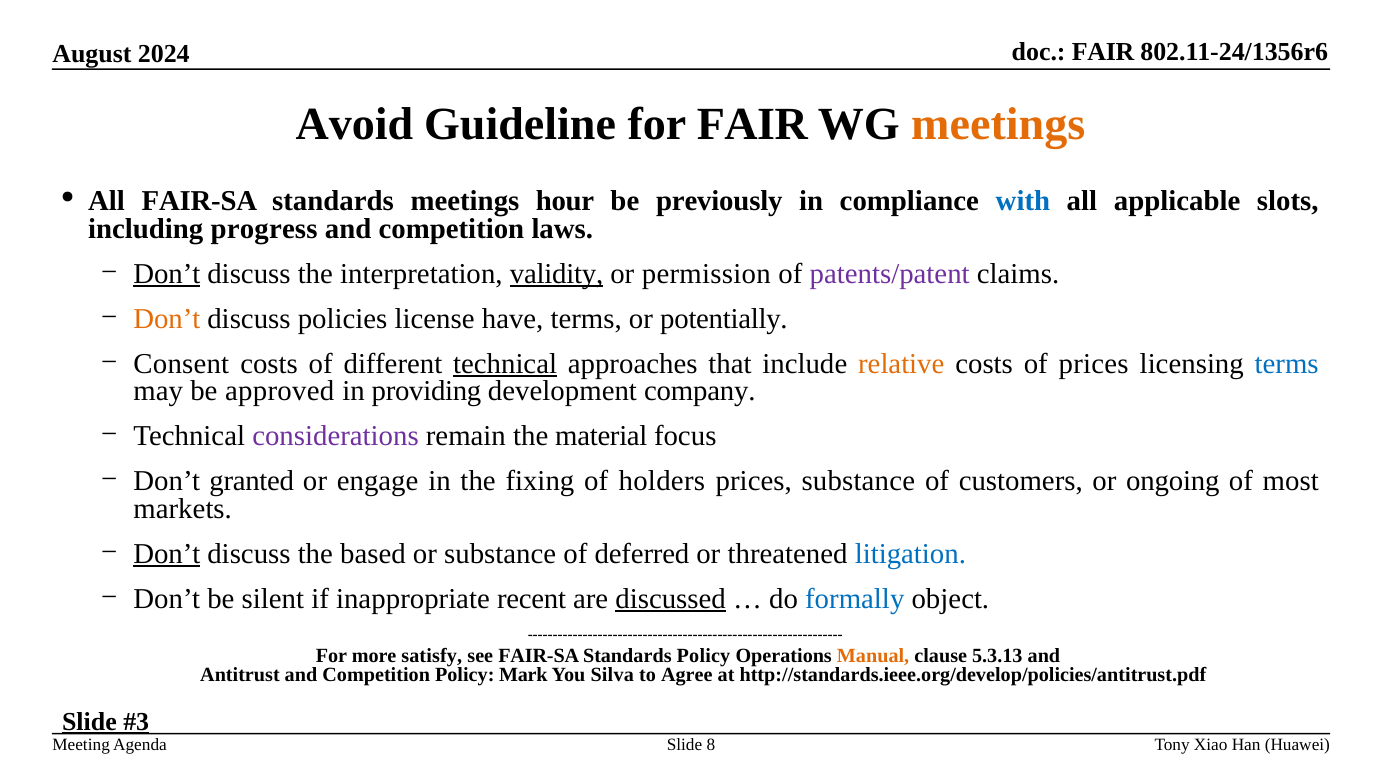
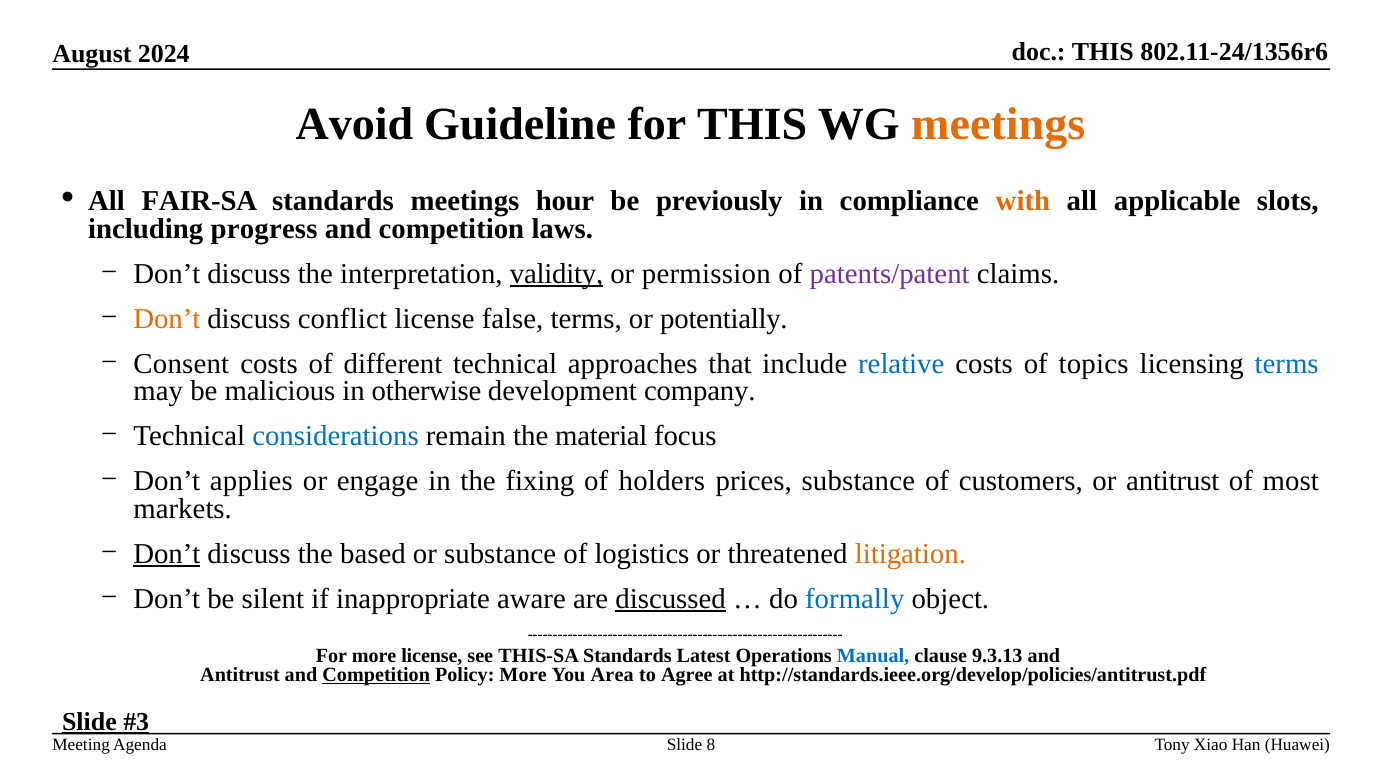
FAIR at (1103, 52): FAIR -> THIS
for FAIR: FAIR -> THIS
with colour: blue -> orange
Don’t at (167, 274) underline: present -> none
policies: policies -> conflict
have: have -> false
technical at (505, 364) underline: present -> none
relative colour: orange -> blue
of prices: prices -> topics
approved: approved -> malicious
providing: providing -> otherwise
considerations colour: purple -> blue
granted: granted -> applies
or ongoing: ongoing -> antitrust
deferred: deferred -> logistics
litigation colour: blue -> orange
recent: recent -> aware
more satisfy: satisfy -> license
see FAIR-SA: FAIR-SA -> THIS-SA
Standards Policy: Policy -> Latest
Manual colour: orange -> blue
5.3.13: 5.3.13 -> 9.3.13
Competition at (376, 675) underline: none -> present
Policy Mark: Mark -> More
Silva: Silva -> Area
